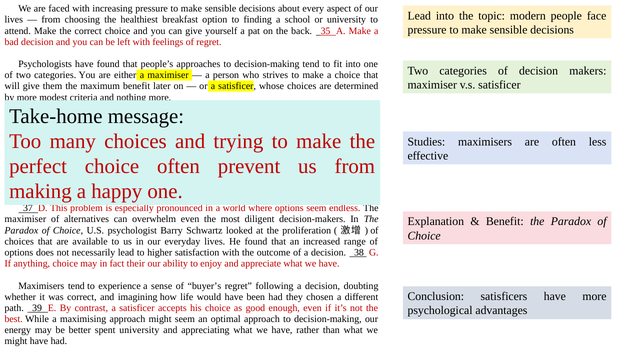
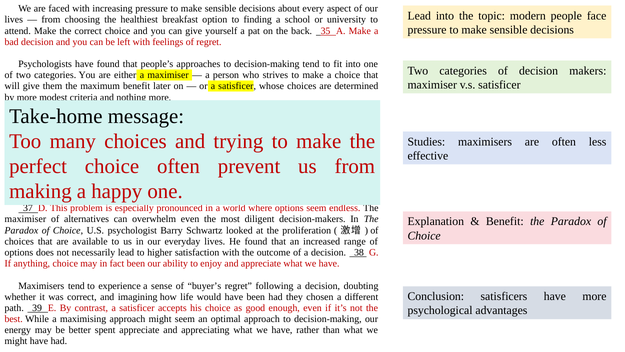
fact their: their -> been
spent university: university -> appreciate
